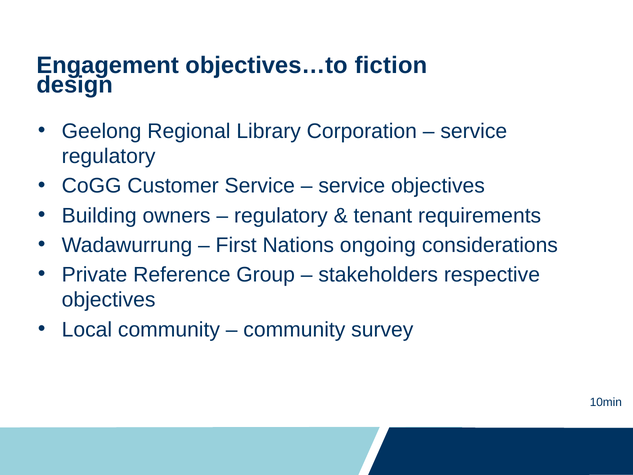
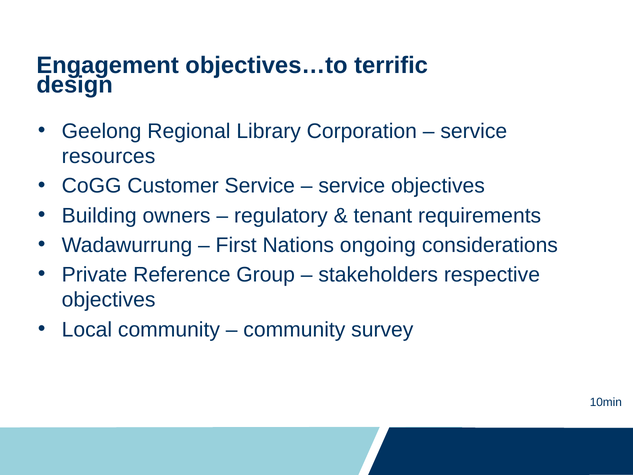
fiction: fiction -> terrific
regulatory at (109, 156): regulatory -> resources
